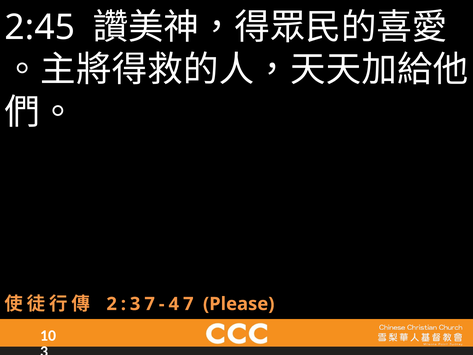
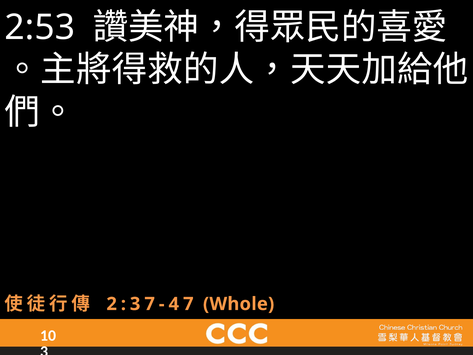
2:45: 2:45 -> 2:53
Please: Please -> Whole
